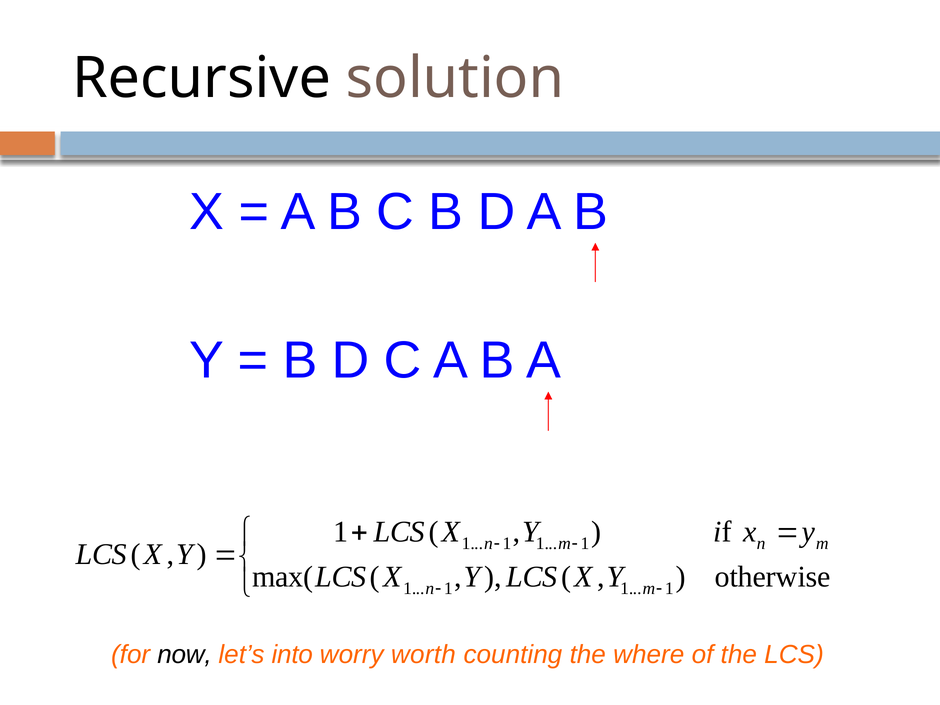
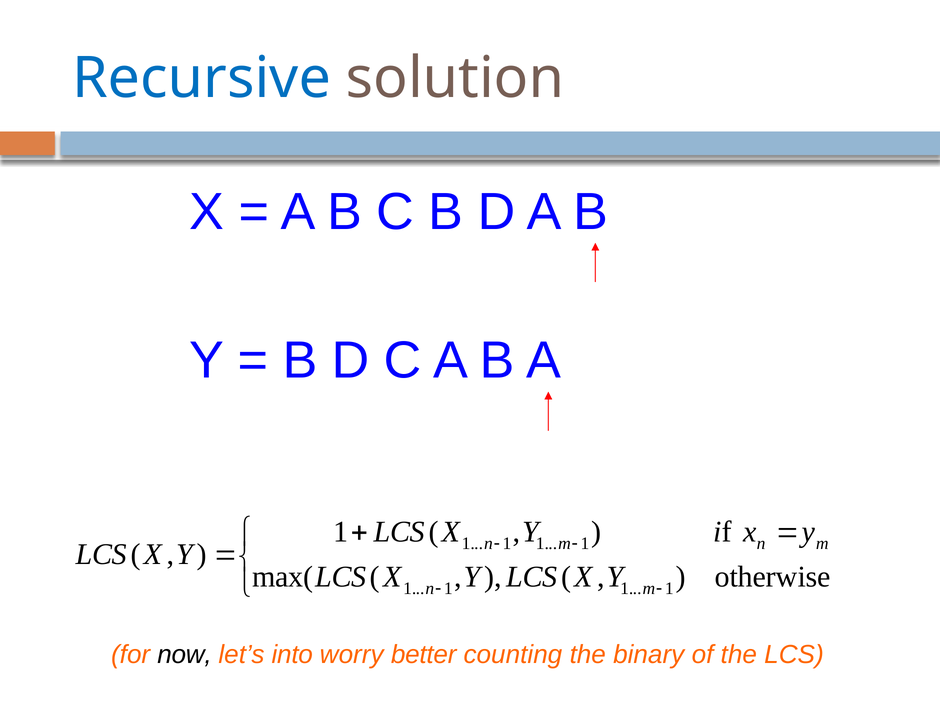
Recursive colour: black -> blue
worth: worth -> better
where: where -> binary
